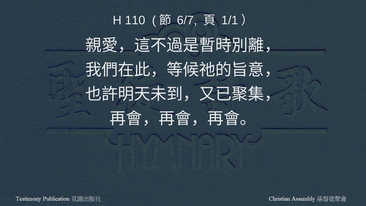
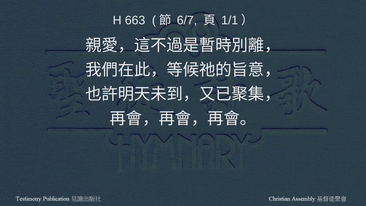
110: 110 -> 663
